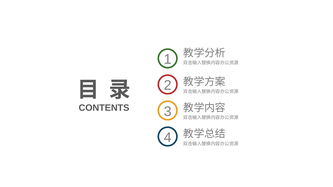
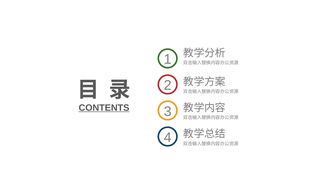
CONTENTS underline: none -> present
